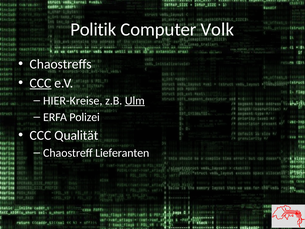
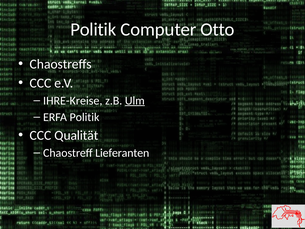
Volk: Volk -> Otto
CCC at (41, 83) underline: present -> none
HIER-Kreise: HIER-Kreise -> IHRE-Kreise
ERFA Polizei: Polizei -> Politik
